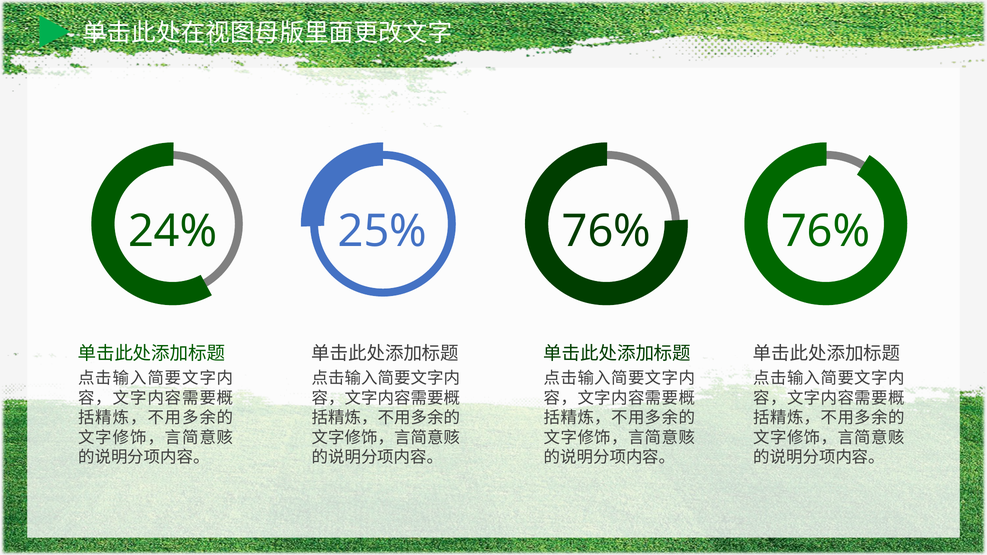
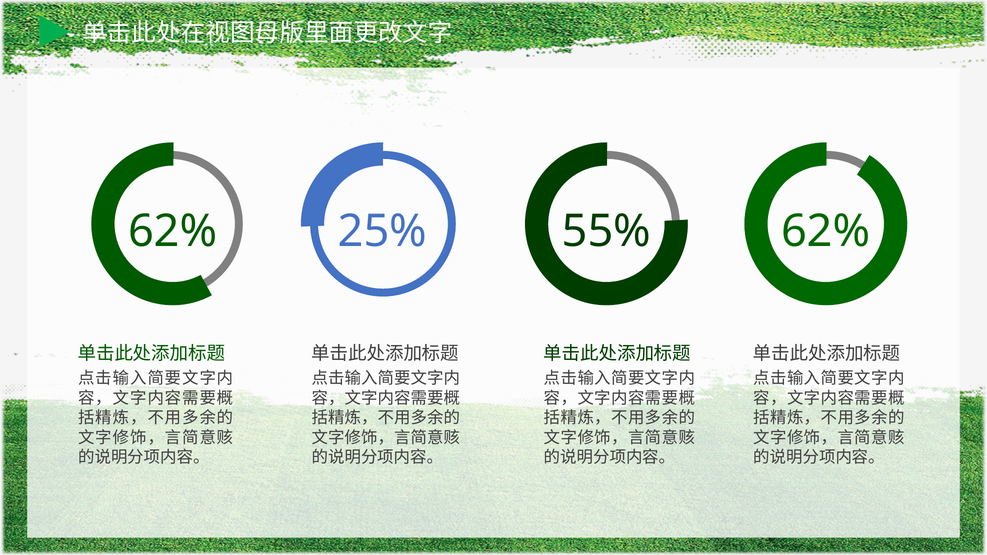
24% at (173, 232): 24% -> 62%
25% 76%: 76% -> 55%
76% at (826, 232): 76% -> 62%
